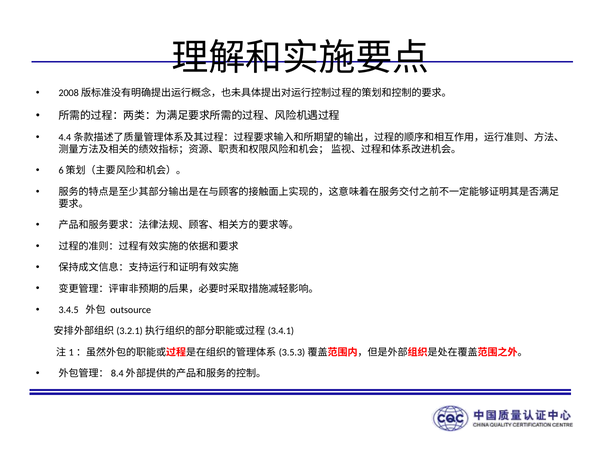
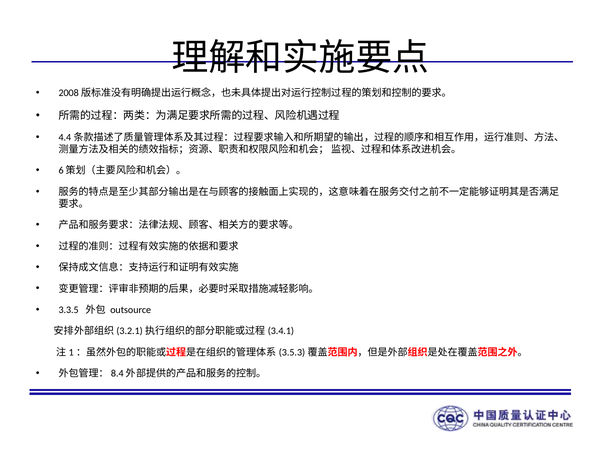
3.4.5: 3.4.5 -> 3.3.5
